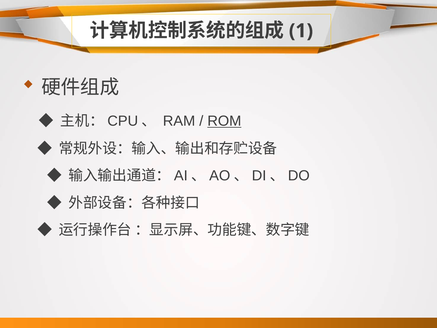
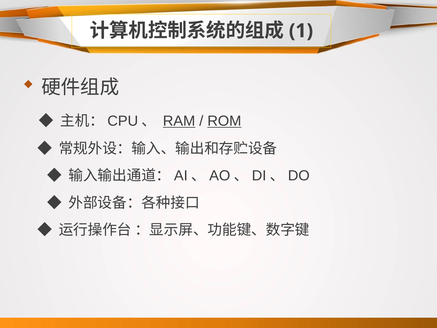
RAM underline: none -> present
